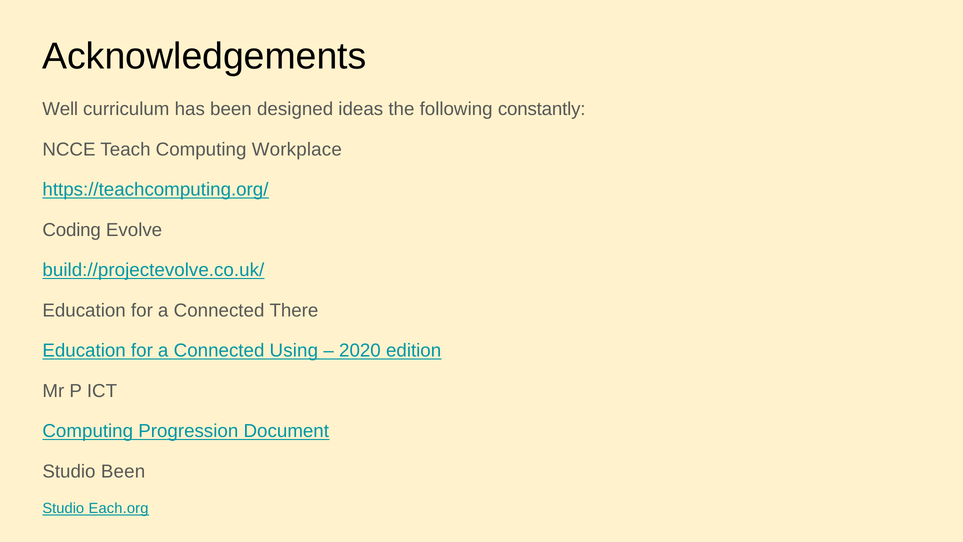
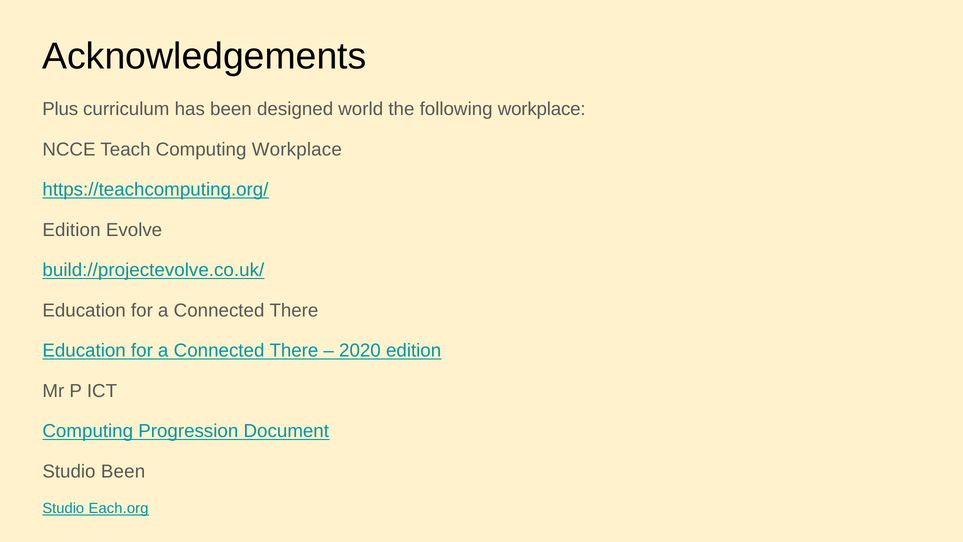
Well: Well -> Plus
ideas: ideas -> world
following constantly: constantly -> workplace
Coding at (72, 230): Coding -> Edition
Using at (294, 350): Using -> There
